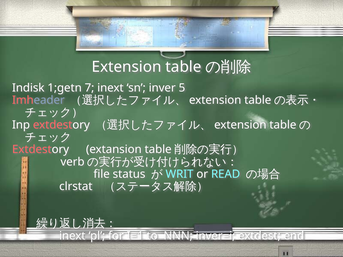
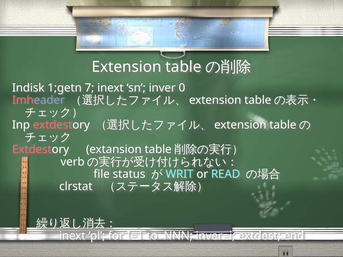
5: 5 -> 0
